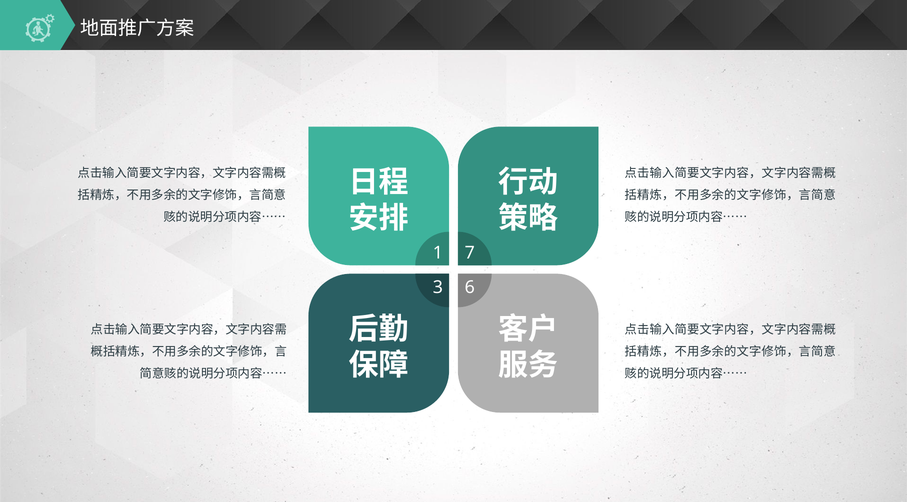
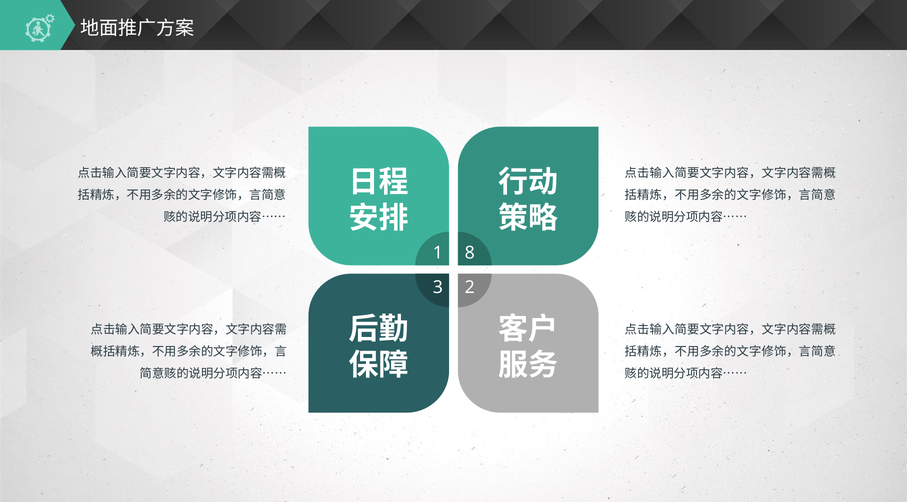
7: 7 -> 8
6: 6 -> 2
